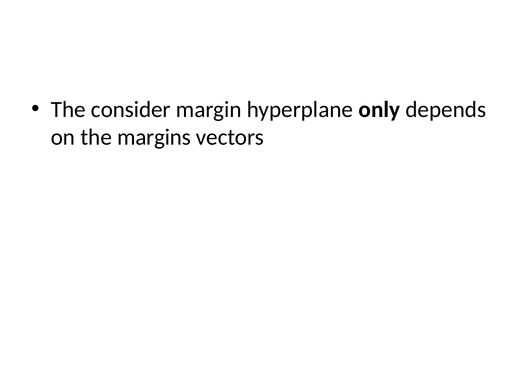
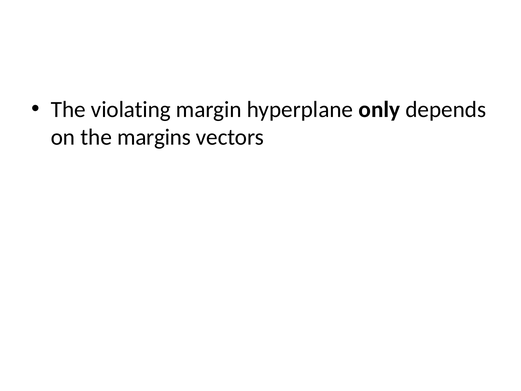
consider: consider -> violating
